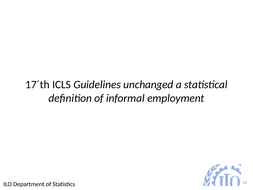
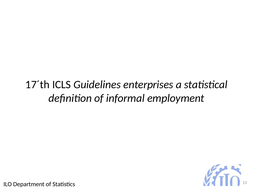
unchanged: unchanged -> enterprises
